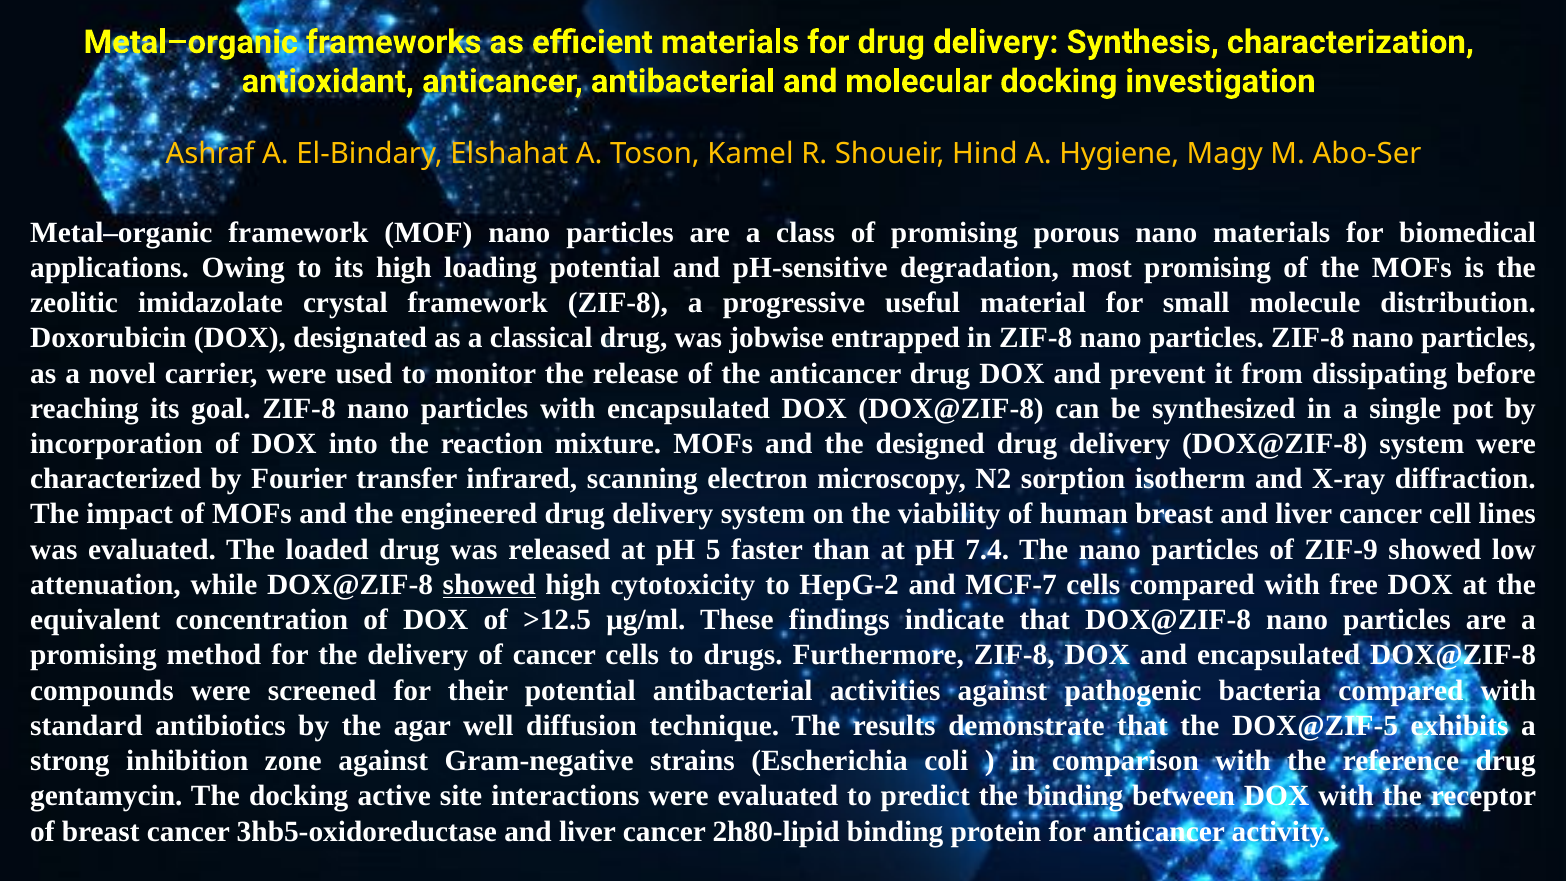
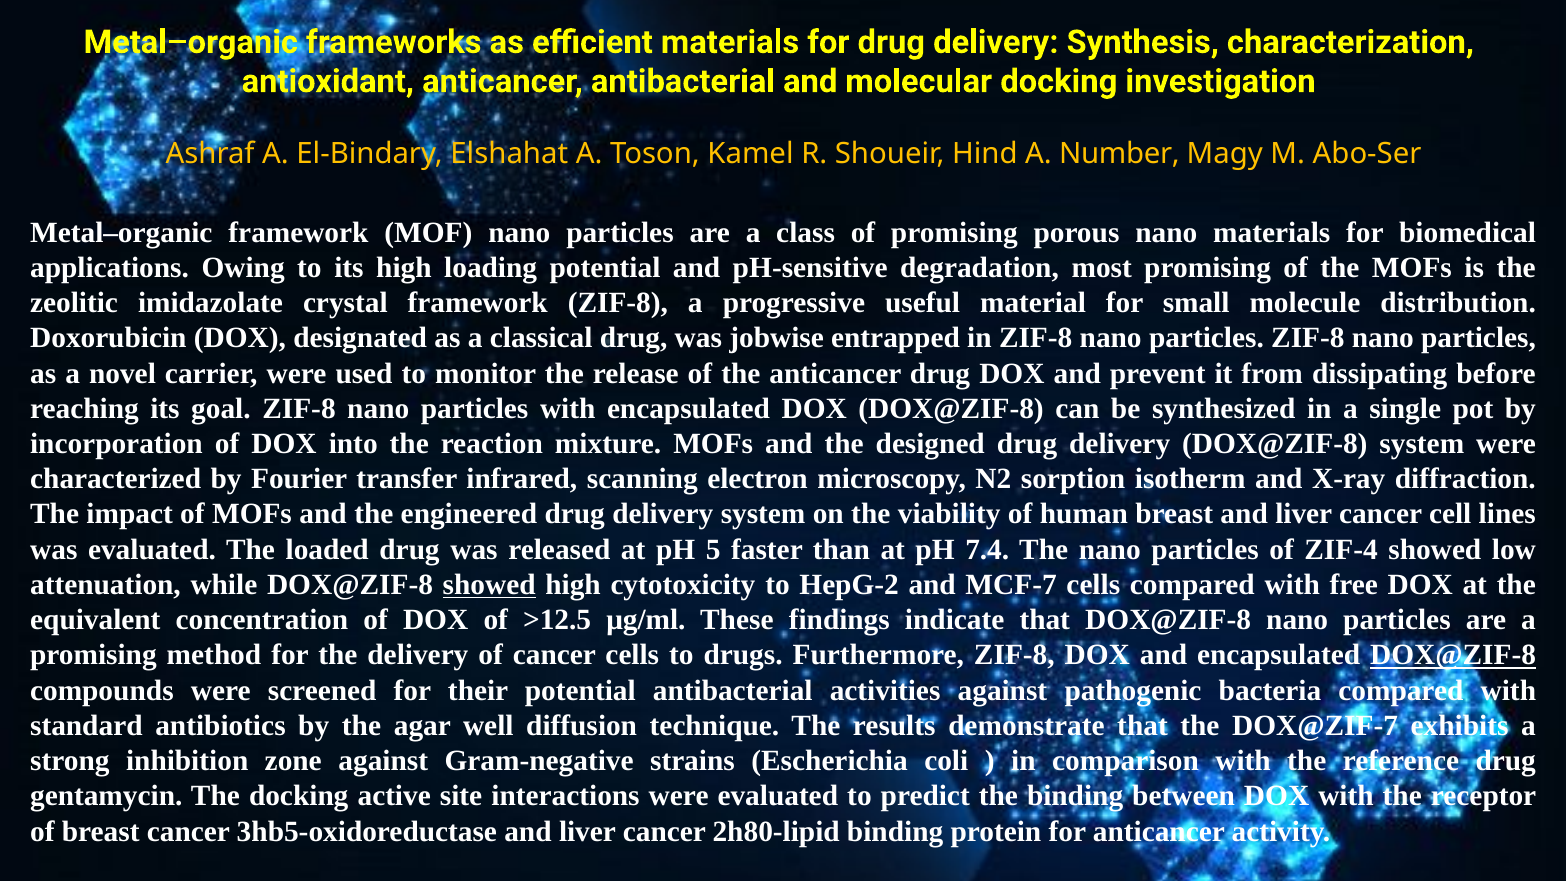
Hygiene: Hygiene -> Number
ZIF‐9: ZIF‐9 -> ZIF‐4
DOX@ZIF‐8 at (1453, 655) underline: none -> present
DOX@ZIF‐5: DOX@ZIF‐5 -> DOX@ZIF‐7
